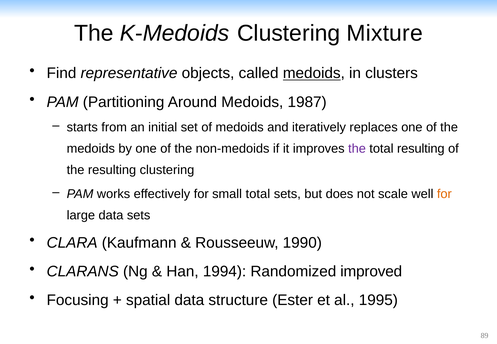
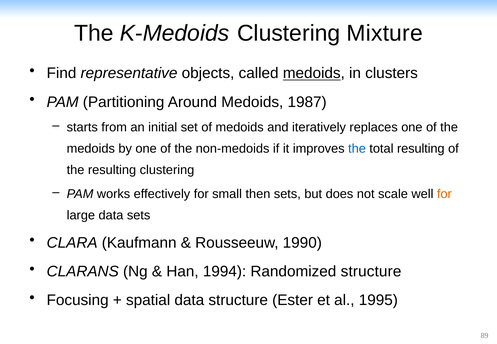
the at (357, 149) colour: purple -> blue
small total: total -> then
Randomized improved: improved -> structure
